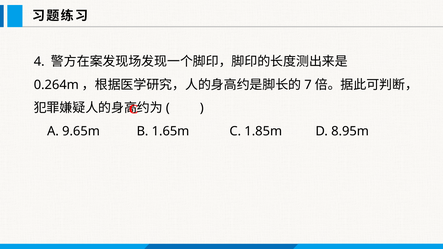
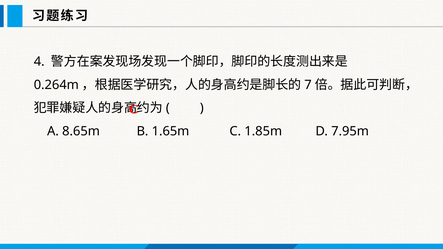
9.65m: 9.65m -> 8.65m
8.95m: 8.95m -> 7.95m
